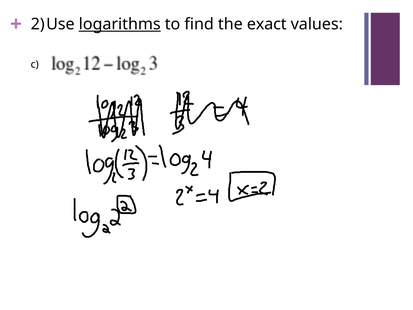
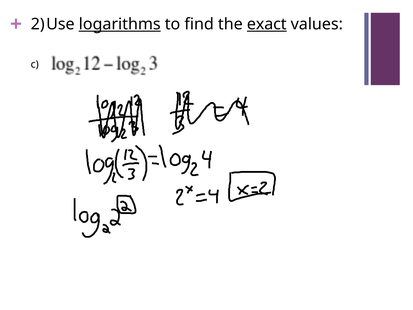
exact underline: none -> present
